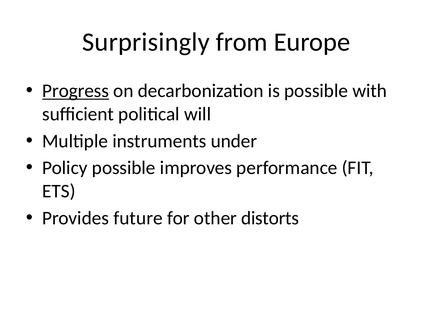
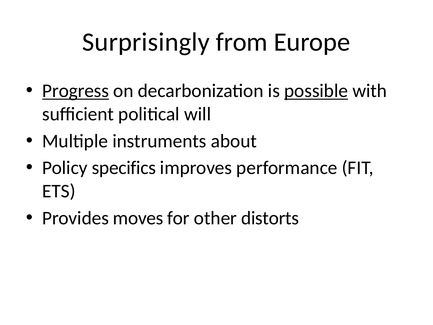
possible at (316, 91) underline: none -> present
under: under -> about
Policy possible: possible -> specifics
future: future -> moves
